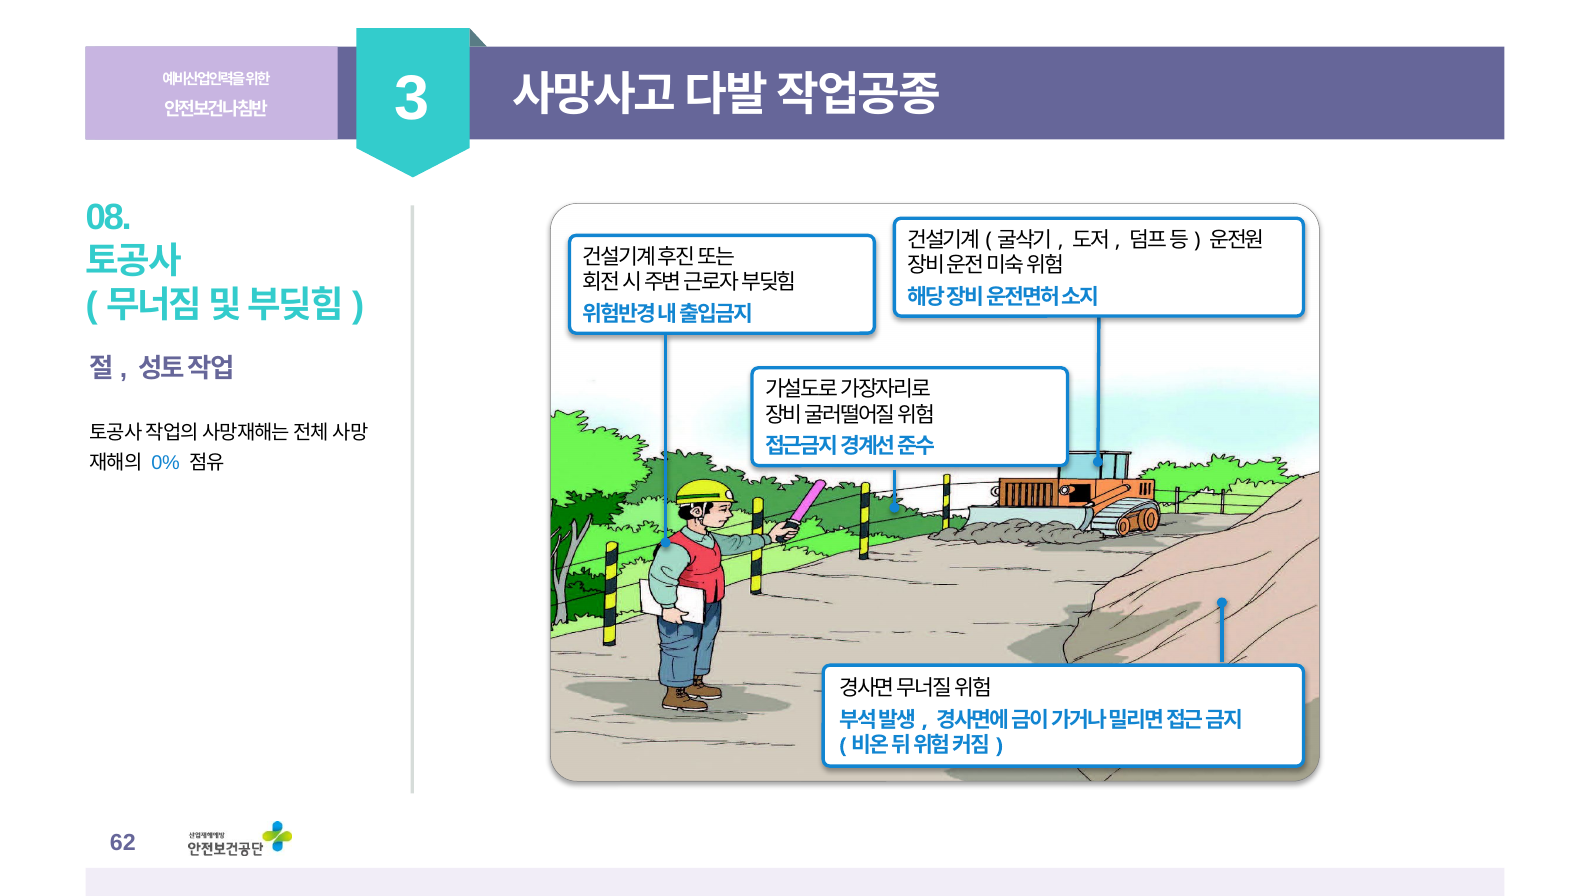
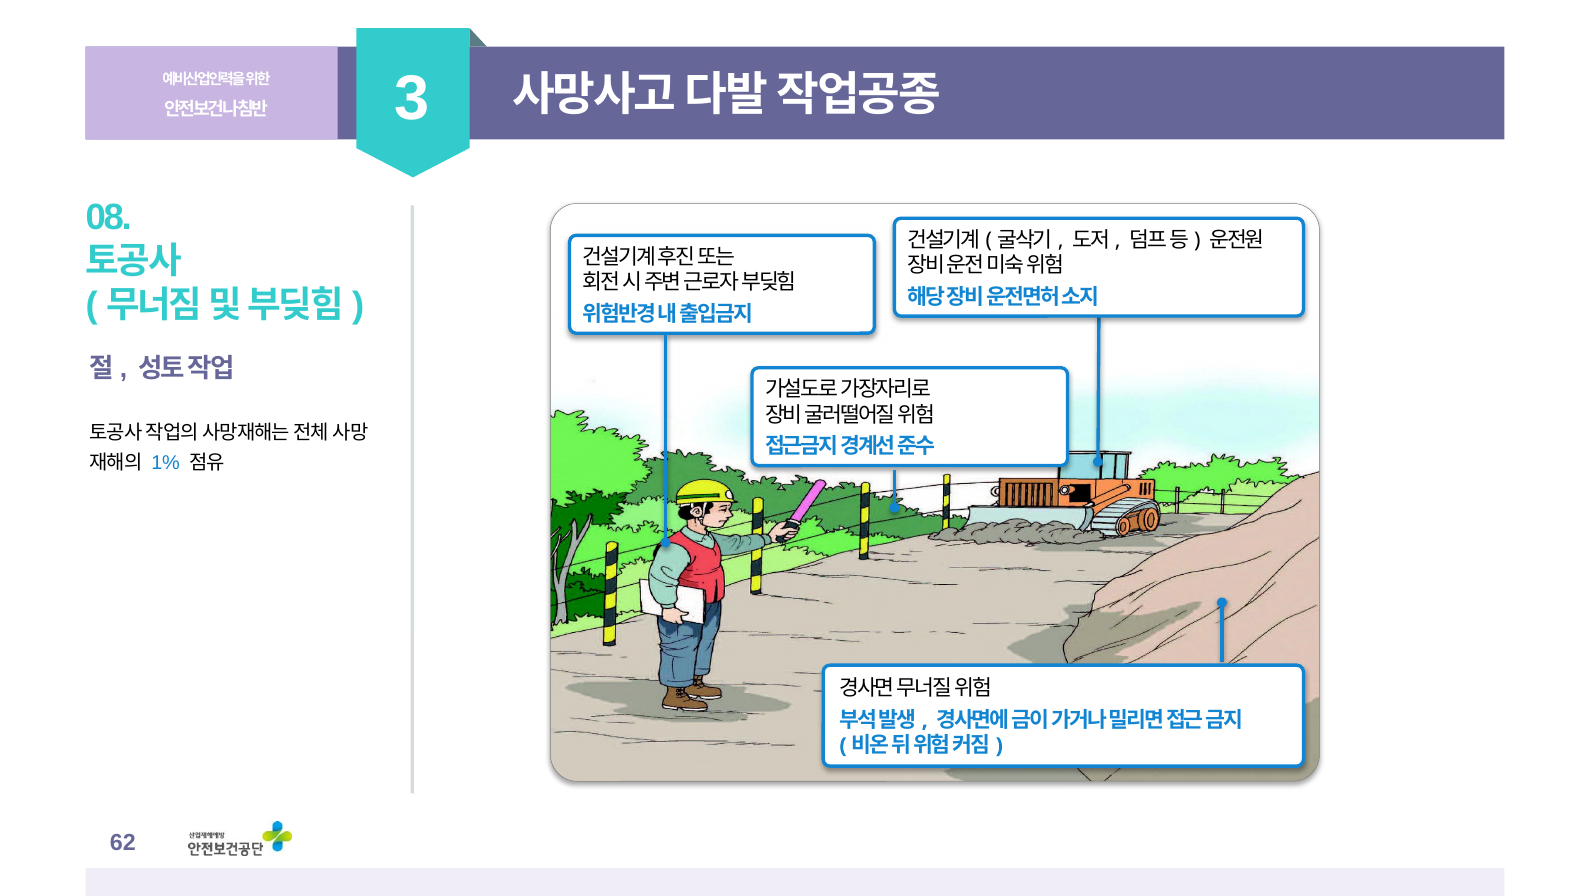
0%: 0% -> 1%
